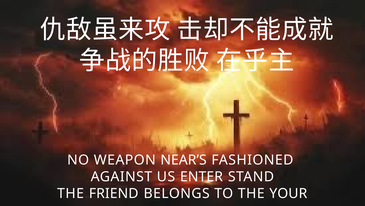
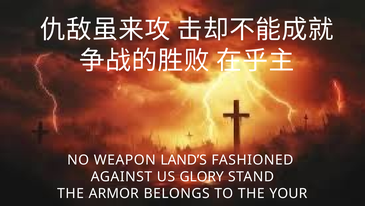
NEAR’S: NEAR’S -> LAND’S
ENTER: ENTER -> GLORY
FRIEND: FRIEND -> ARMOR
